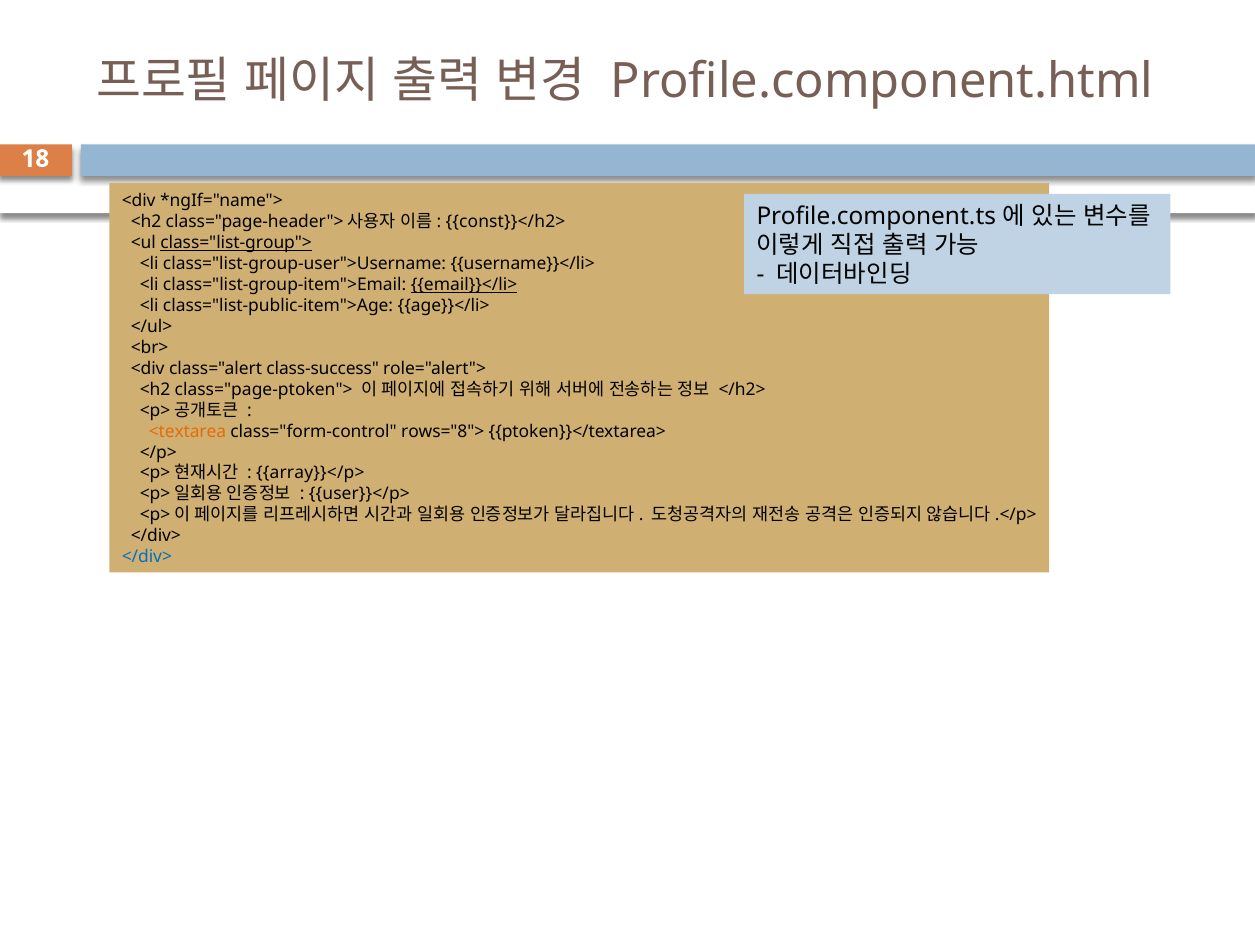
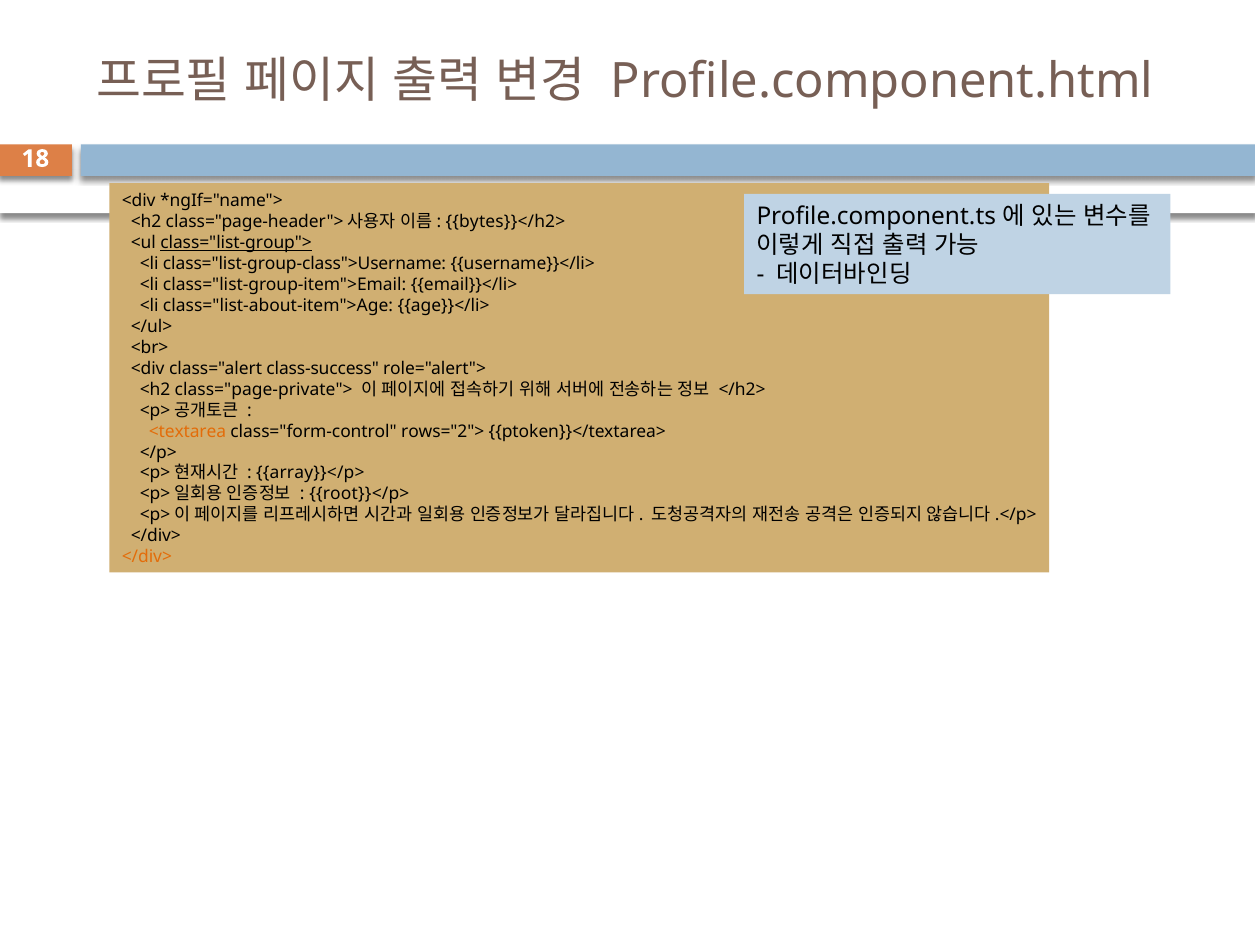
const}}</h2>: const}}</h2> -> bytes}}</h2>
class="list-group-user">Username: class="list-group-user">Username -> class="list-group-class">Username
email}}</li> underline: present -> none
class="list-public-item">Age: class="list-public-item">Age -> class="list-about-item">Age
class="page-ptoken">: class="page-ptoken"> -> class="page-private">
rows="8">: rows="8"> -> rows="2">
user}}</p>: user}}</p> -> root}}</p>
</div> at (147, 557) colour: blue -> orange
